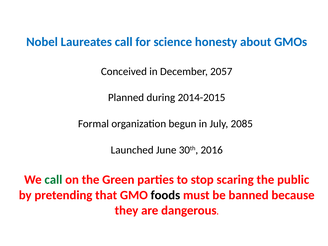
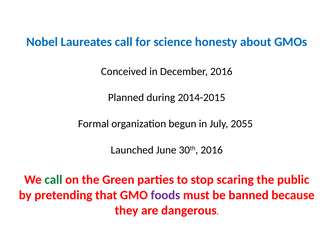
December 2057: 2057 -> 2016
2085: 2085 -> 2055
foods colour: black -> purple
